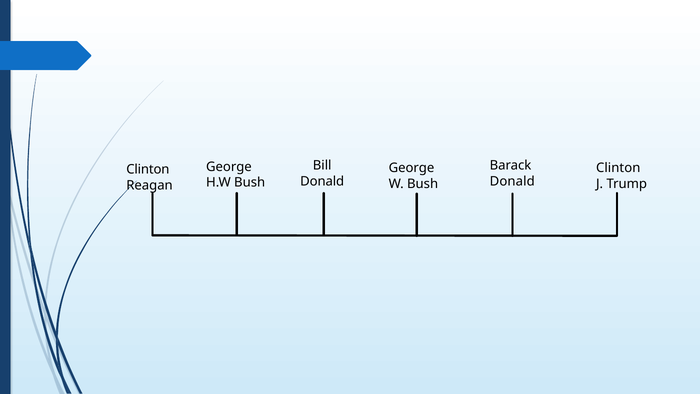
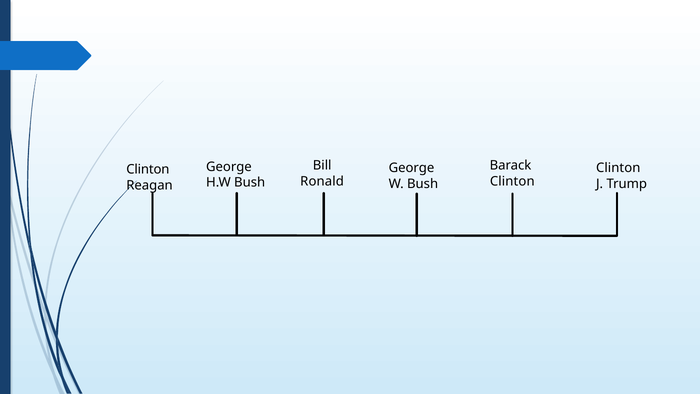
Donald at (322, 181): Donald -> Ronald
Donald at (512, 181): Donald -> Clinton
